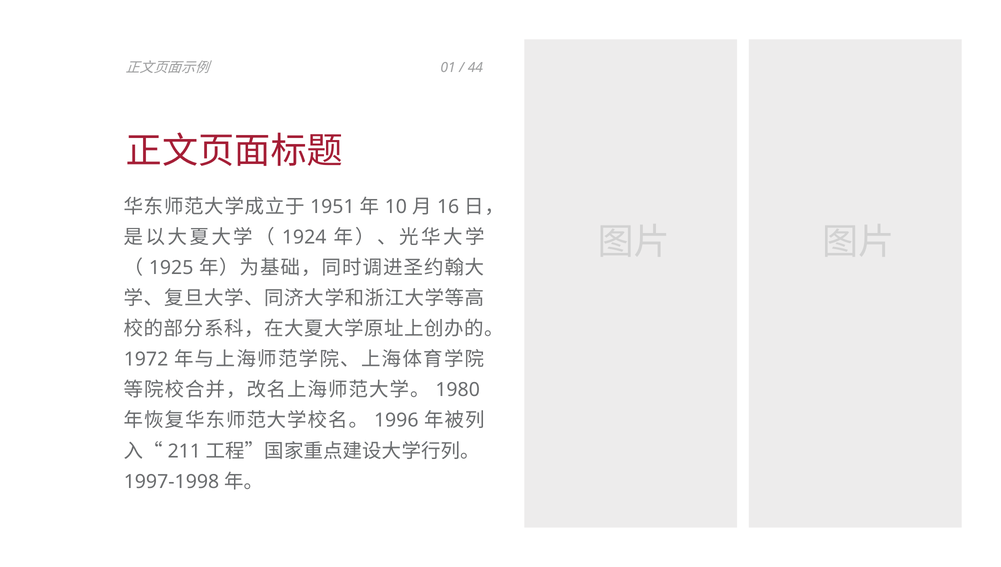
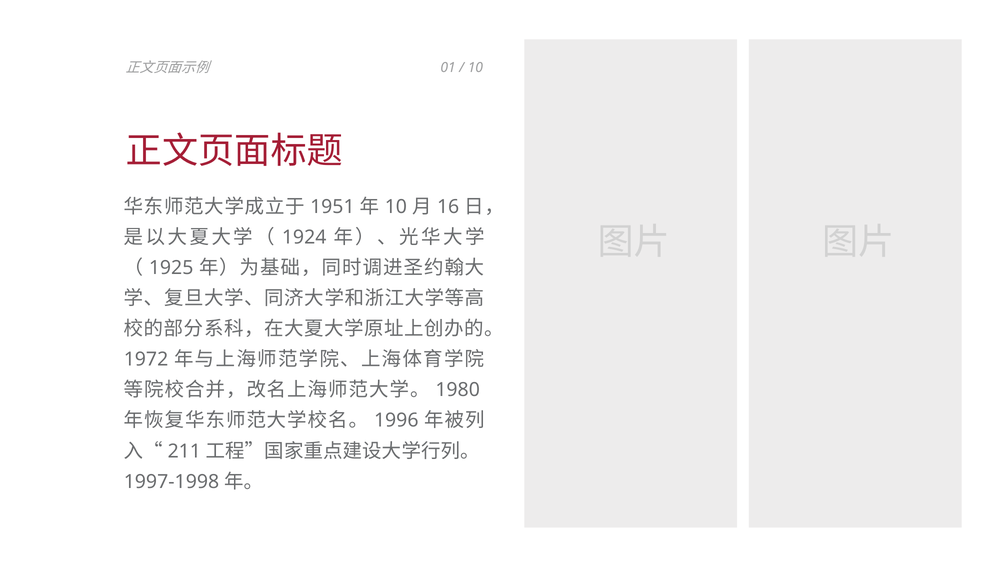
44 at (475, 68): 44 -> 10
